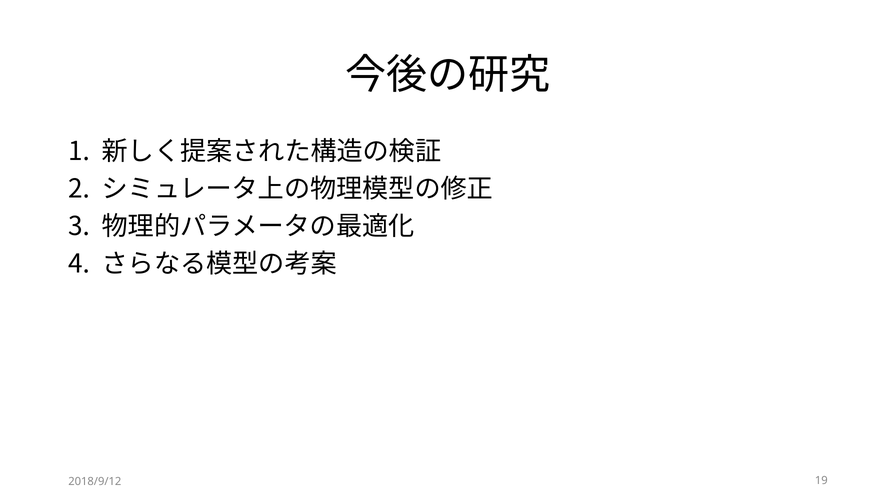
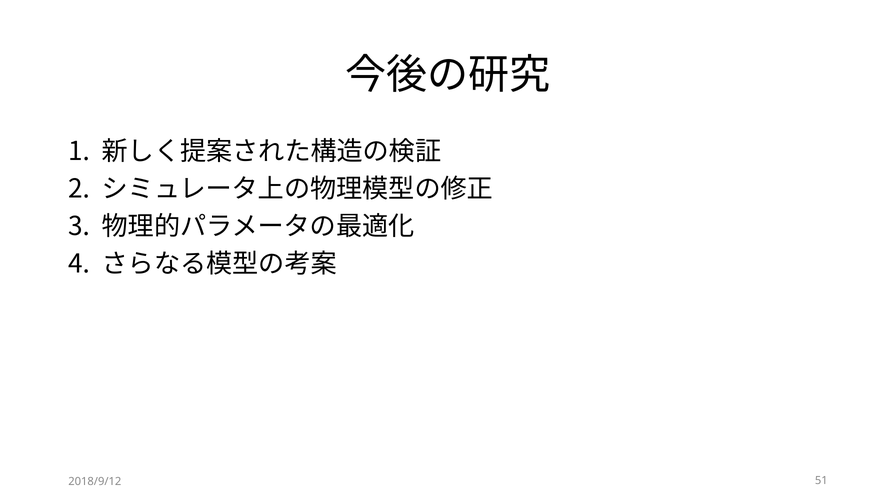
19: 19 -> 51
